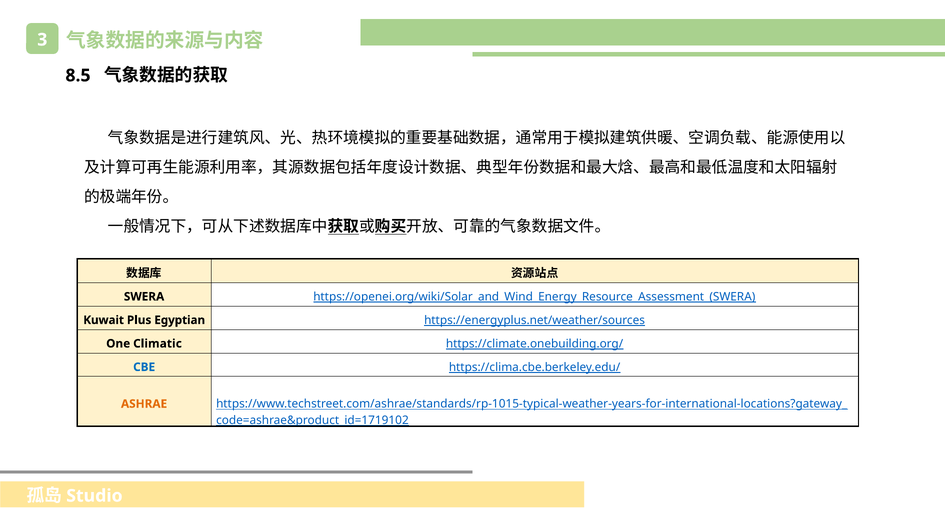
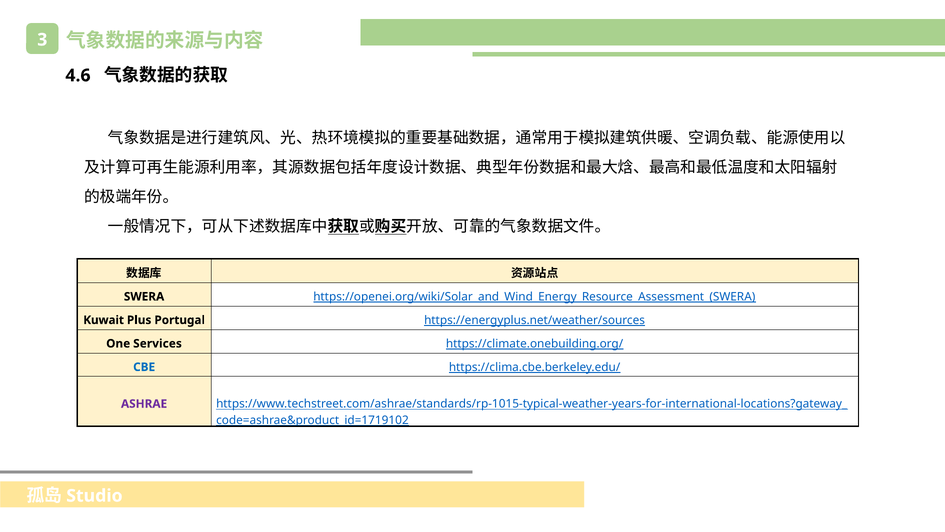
8.5: 8.5 -> 4.6
Egyptian: Egyptian -> Portugal
Climatic: Climatic -> Services
ASHRAE colour: orange -> purple
